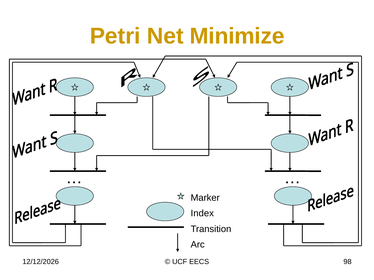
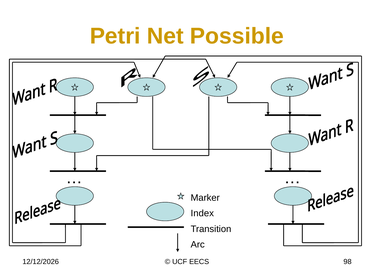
Minimize: Minimize -> Possible
